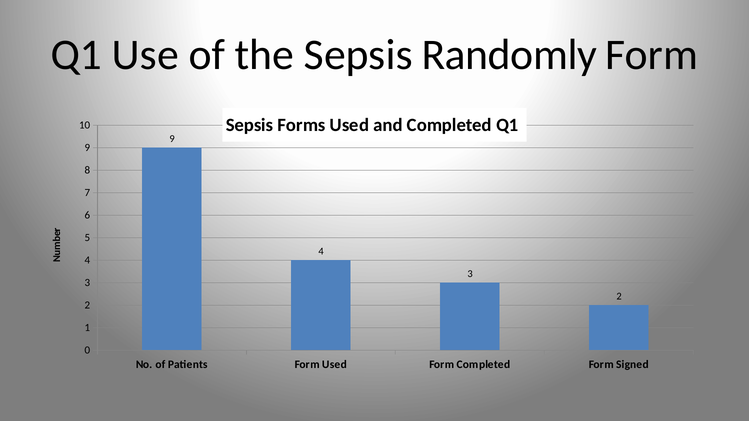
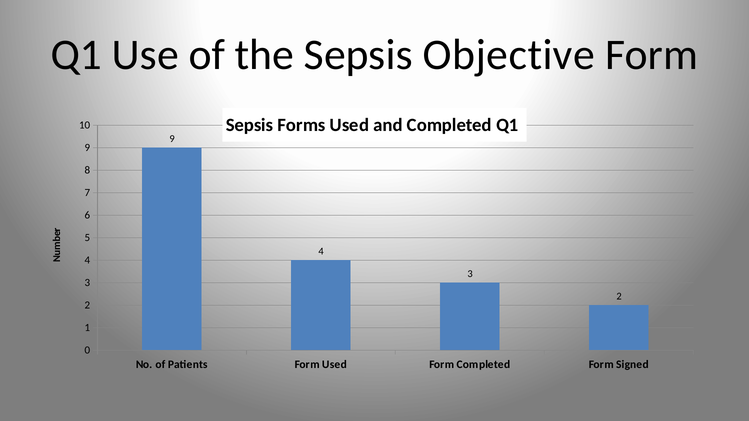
Randomly: Randomly -> Objective
